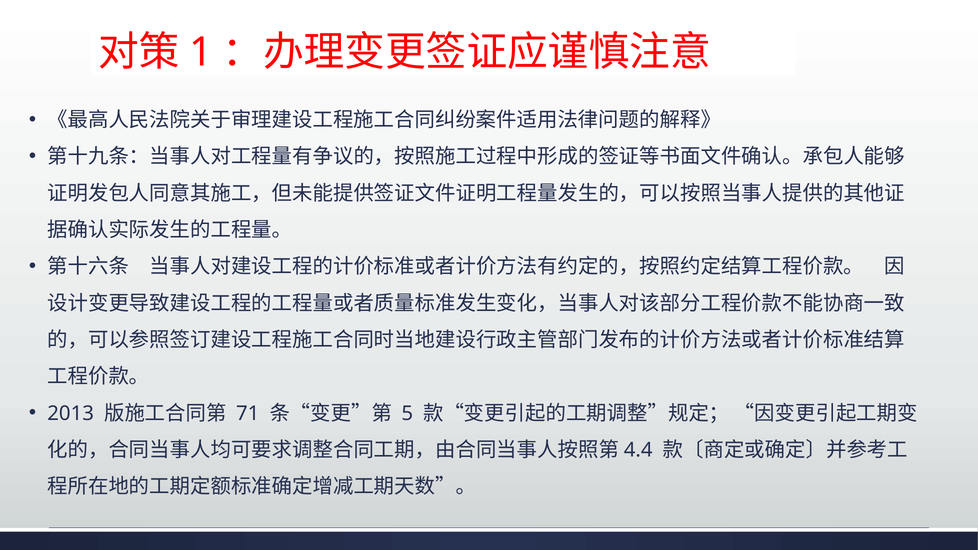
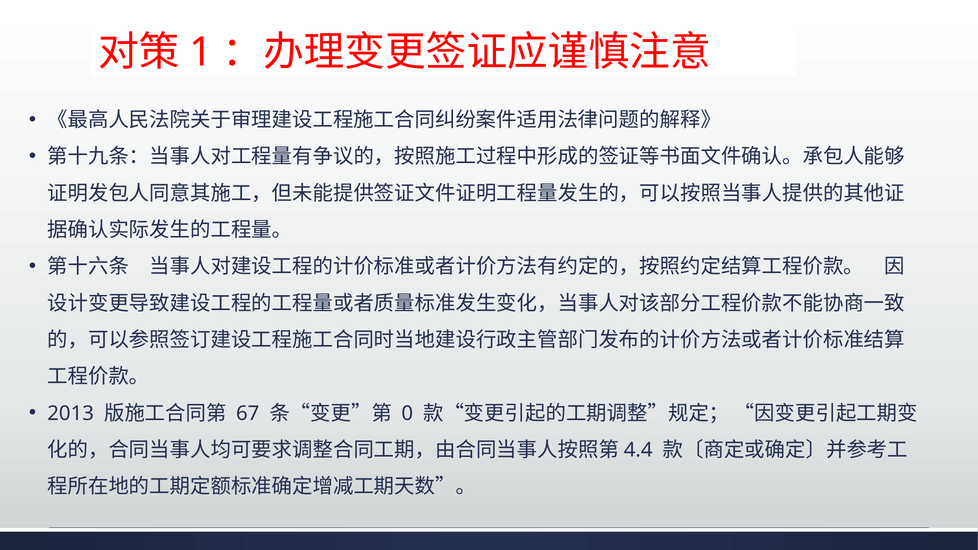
71: 71 -> 67
5: 5 -> 0
